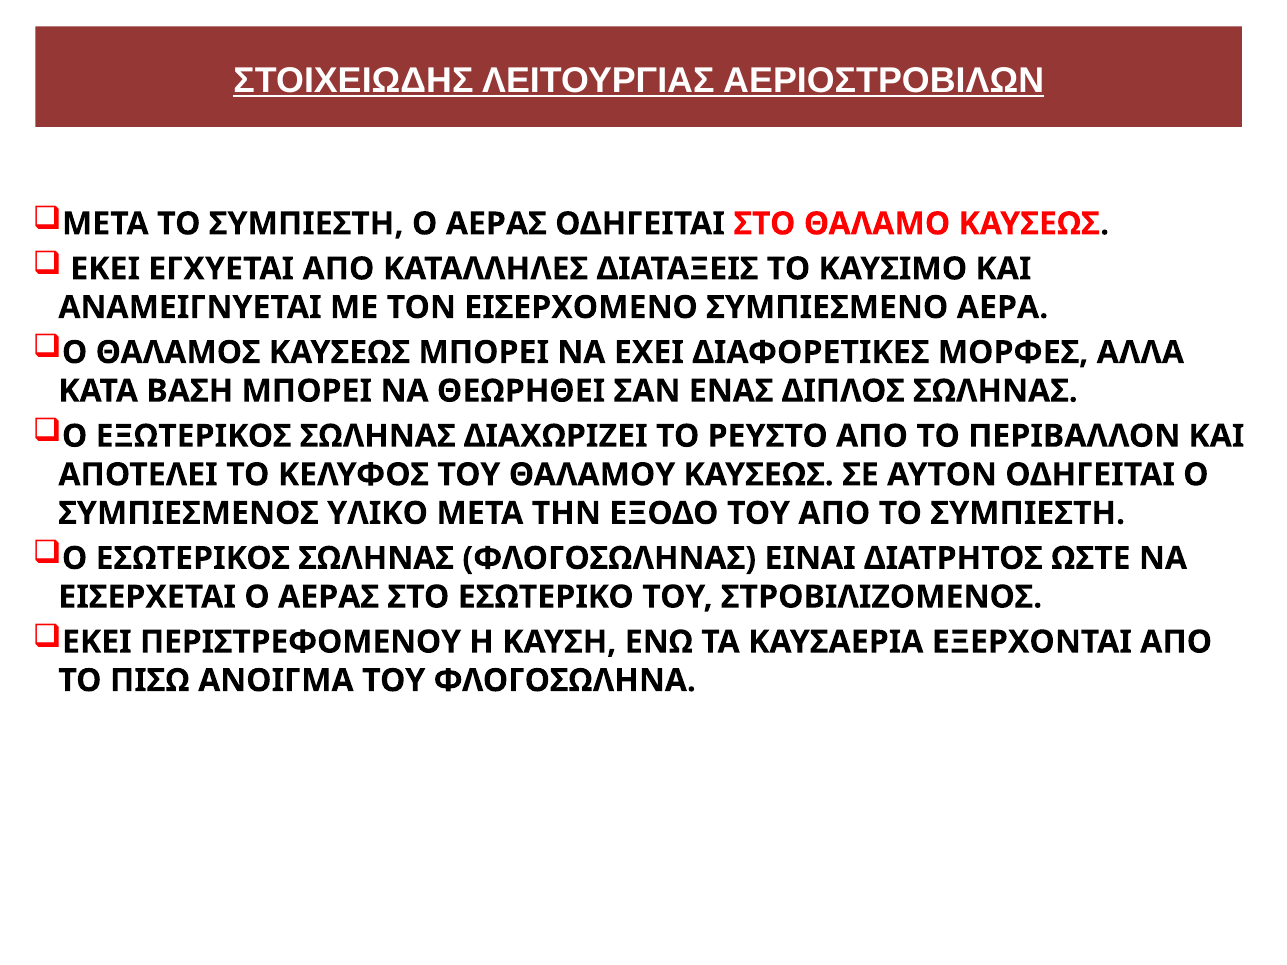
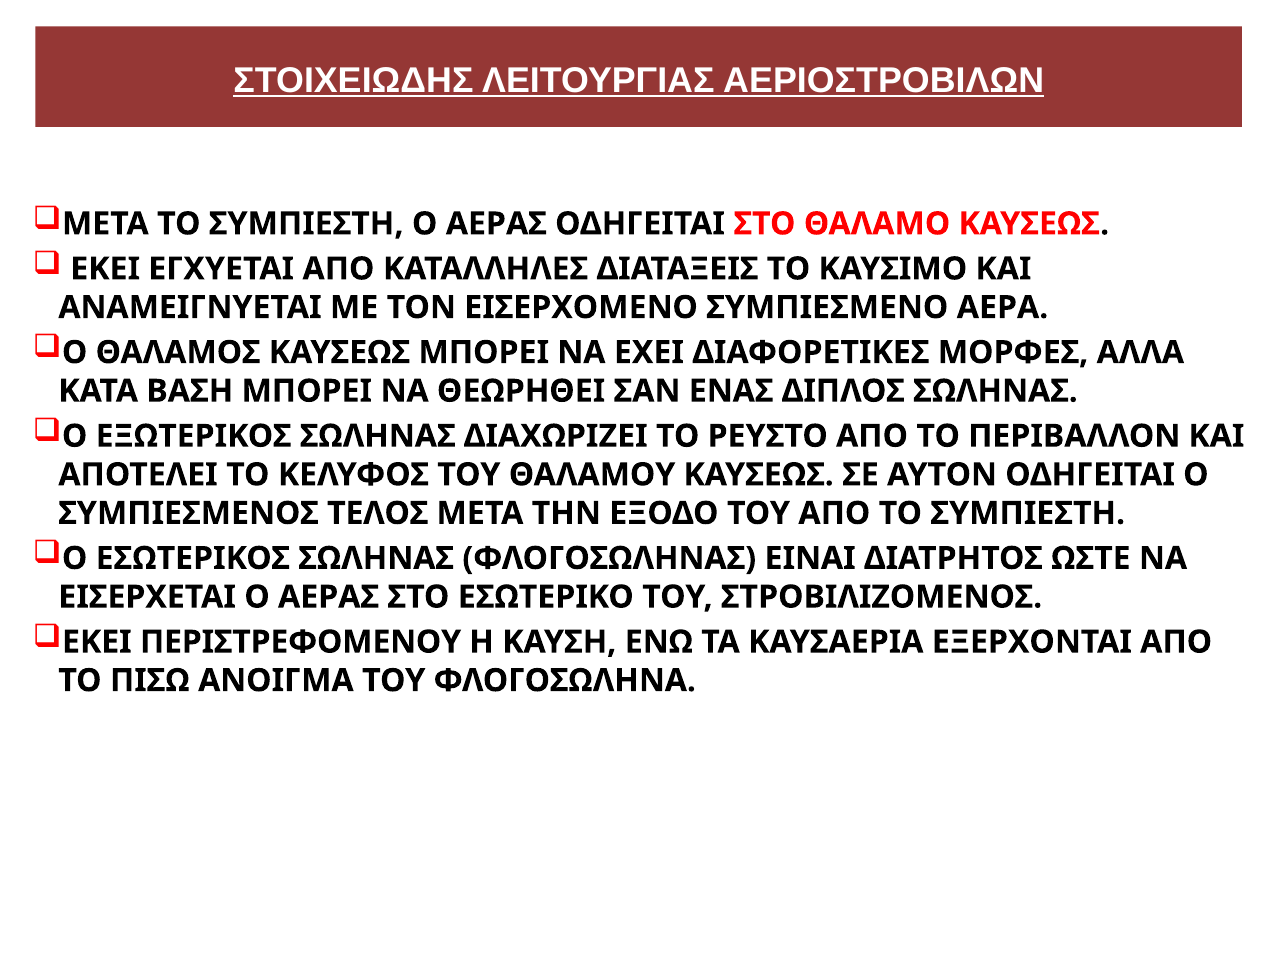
ΥΛΙΚΟ: ΥΛΙΚΟ -> ΤΕΛΟΣ
